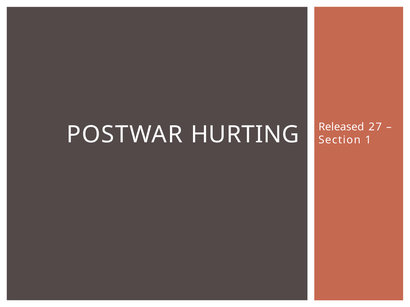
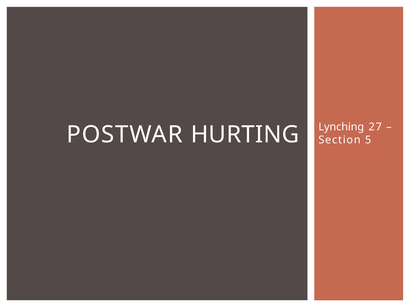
Released: Released -> Lynching
1: 1 -> 5
